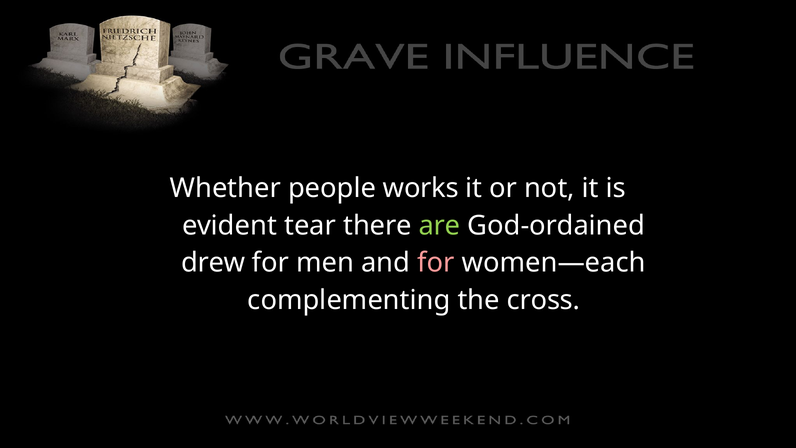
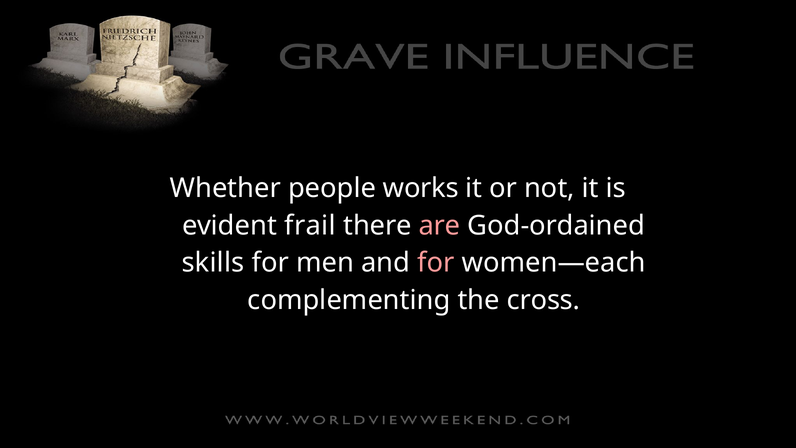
tear: tear -> frail
are colour: light green -> pink
drew: drew -> skills
